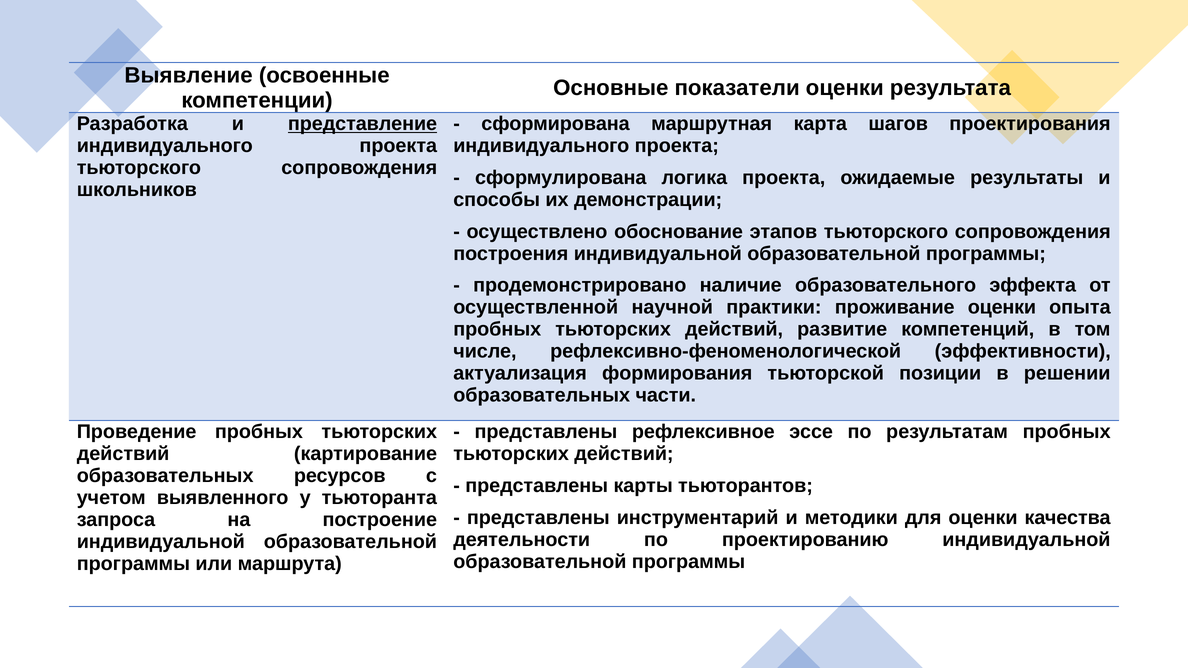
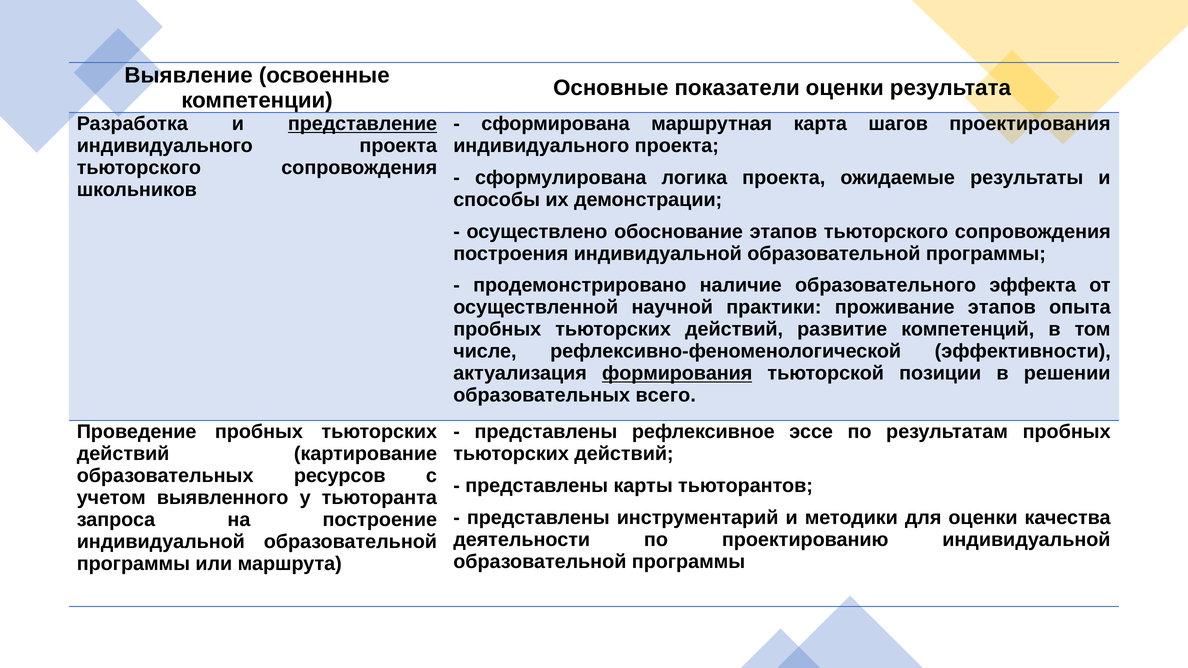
проживание оценки: оценки -> этапов
формирования underline: none -> present
части: части -> всего
